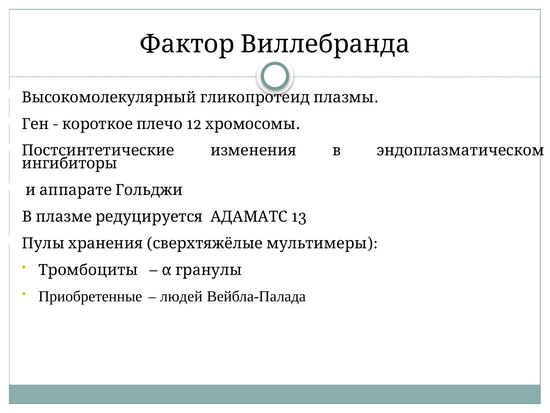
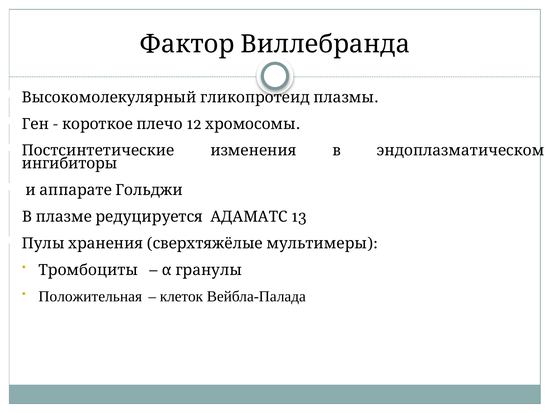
Приобретенные: Приобретенные -> Положительная
людей: людей -> клеток
